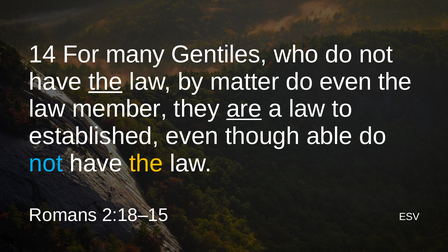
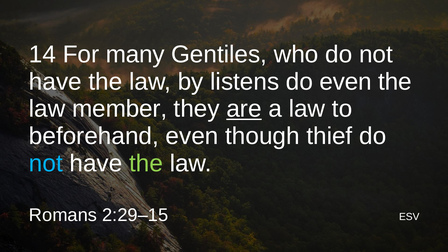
the at (105, 82) underline: present -> none
matter: matter -> listens
established: established -> beforehand
able: able -> thief
the at (146, 163) colour: yellow -> light green
2:18–15: 2:18–15 -> 2:29–15
